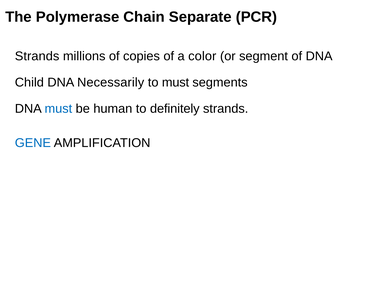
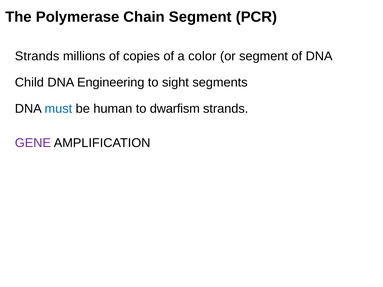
Chain Separate: Separate -> Segment
Necessarily: Necessarily -> Engineering
to must: must -> sight
definitely: definitely -> dwarfism
GENE colour: blue -> purple
